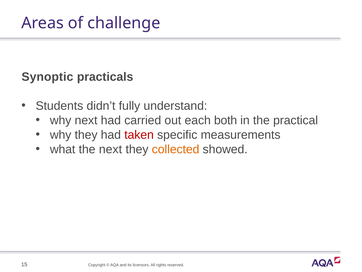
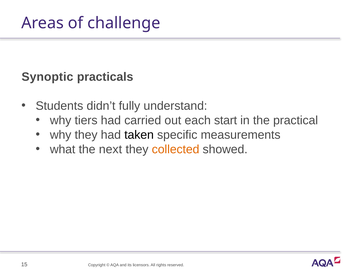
why next: next -> tiers
both: both -> start
taken colour: red -> black
